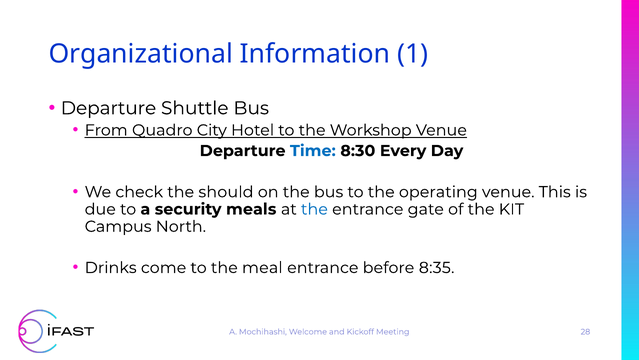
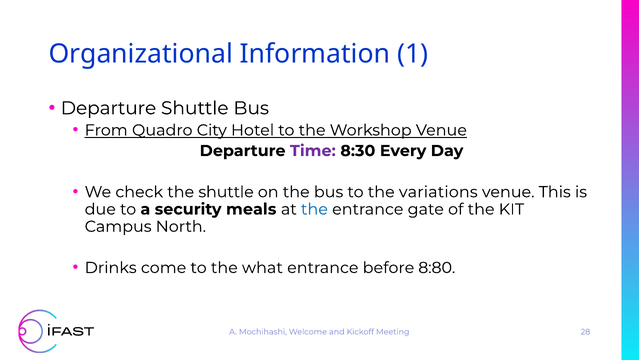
Time colour: blue -> purple
the should: should -> shuttle
operating: operating -> variations
meal: meal -> what
8:35: 8:35 -> 8:80
